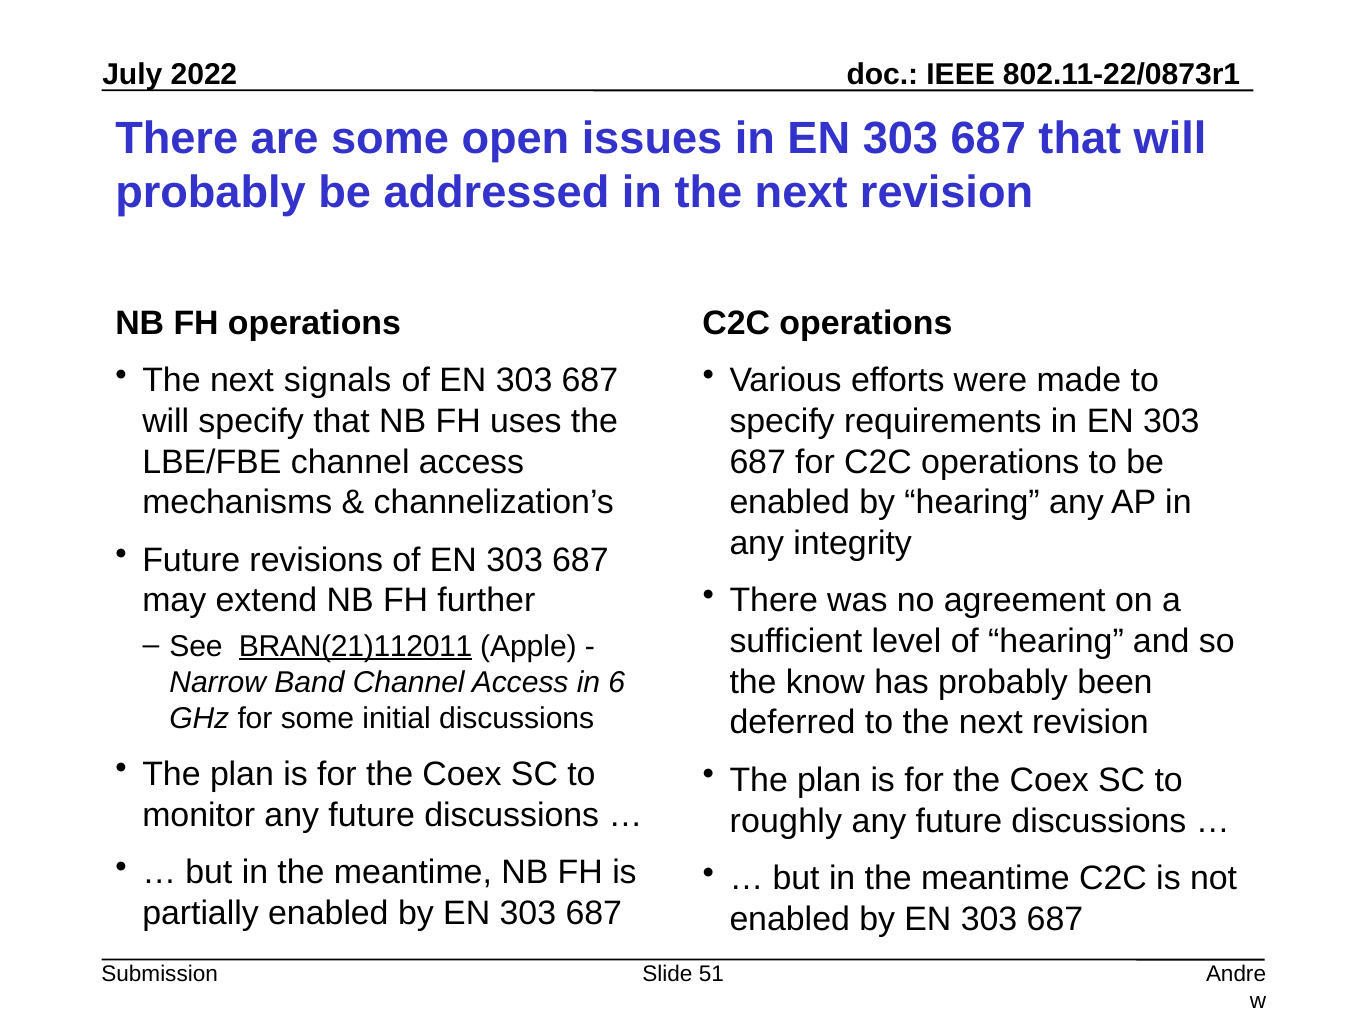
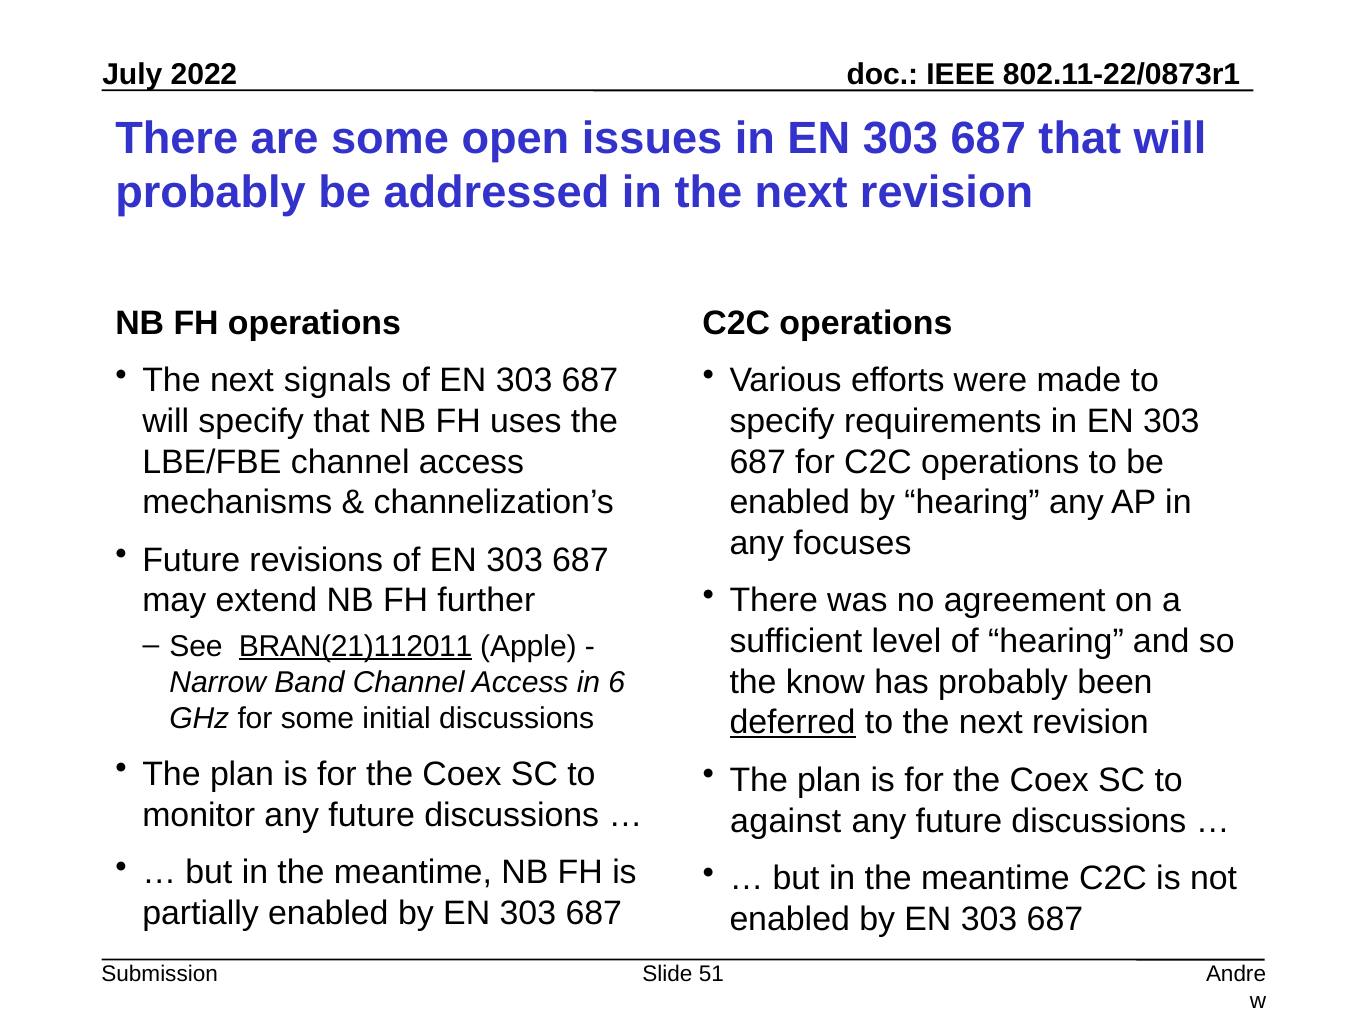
integrity: integrity -> focuses
deferred underline: none -> present
roughly: roughly -> against
